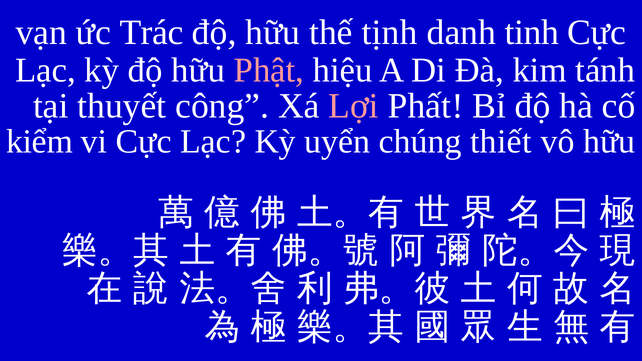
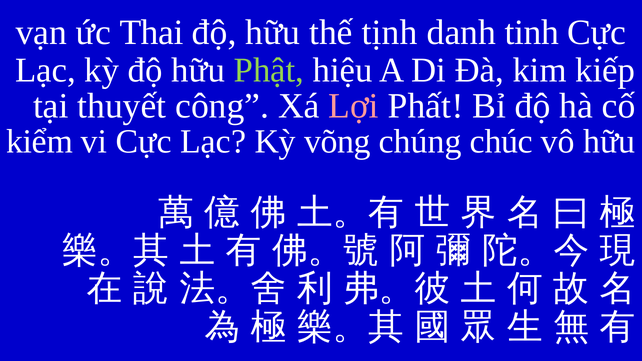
Trác: Trác -> Thai
Phật colour: pink -> light green
tánh: tánh -> kiếp
uyển: uyển -> võng
thiết: thiết -> chúc
